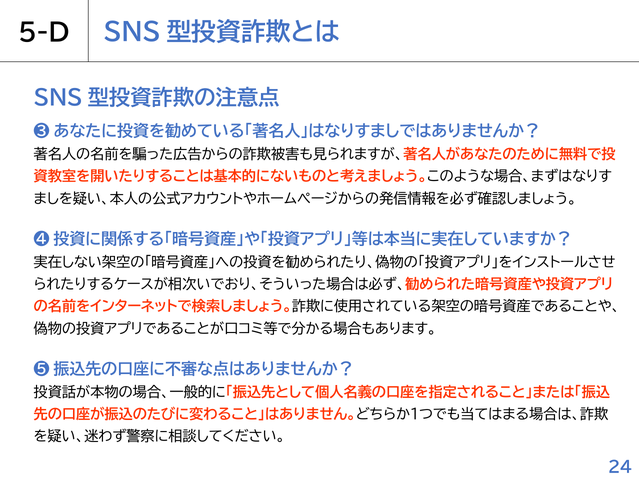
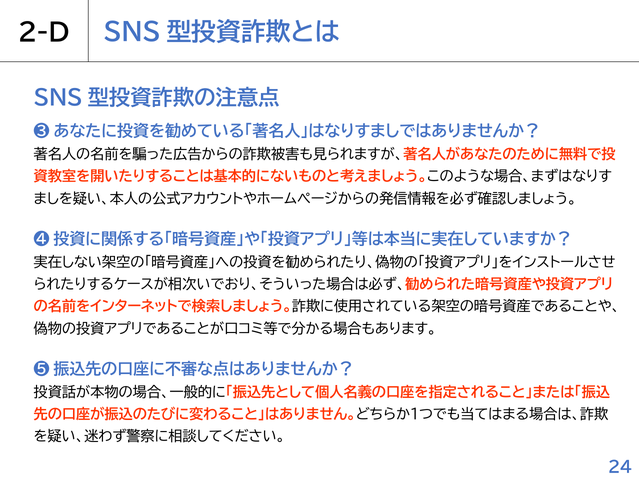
5-D: 5-D -> 2-D
